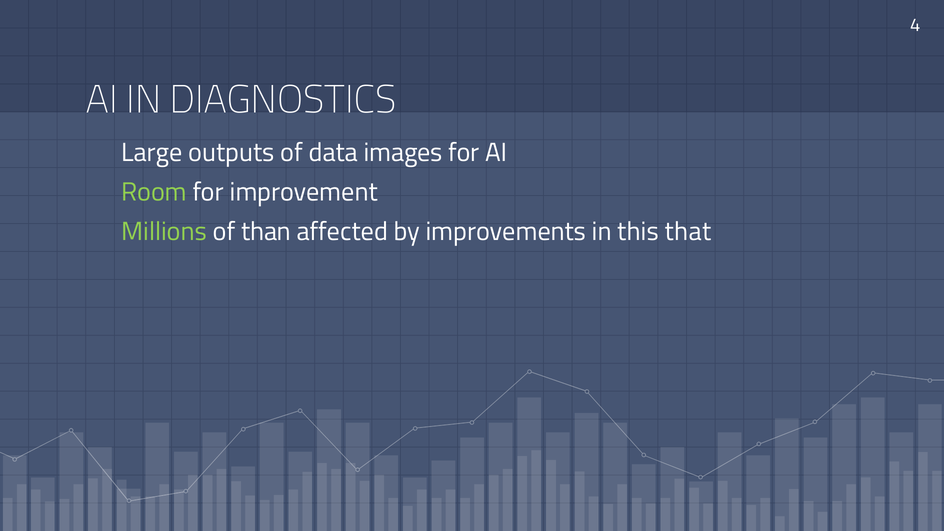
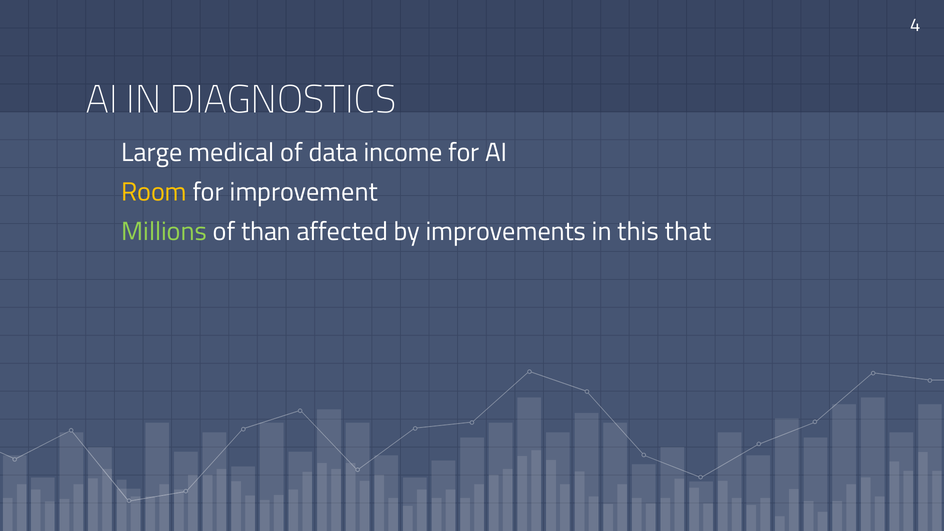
outputs: outputs -> medical
images: images -> income
Room colour: light green -> yellow
